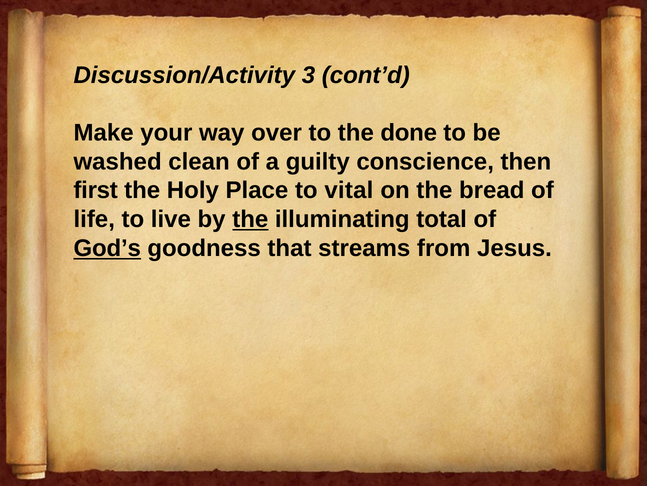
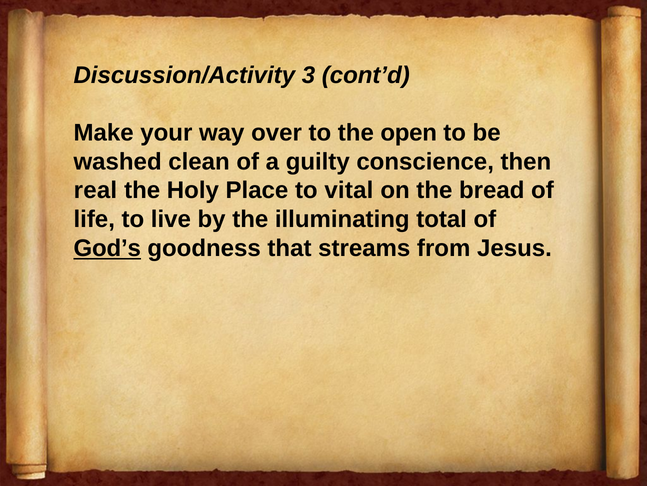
done: done -> open
first: first -> real
the at (250, 219) underline: present -> none
